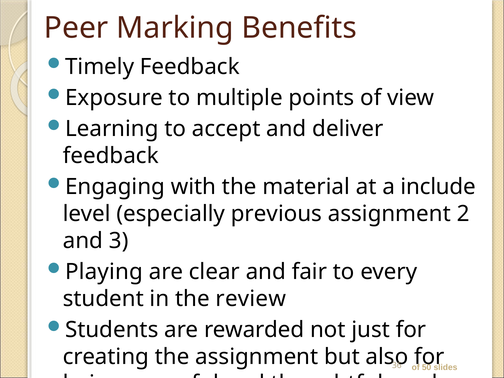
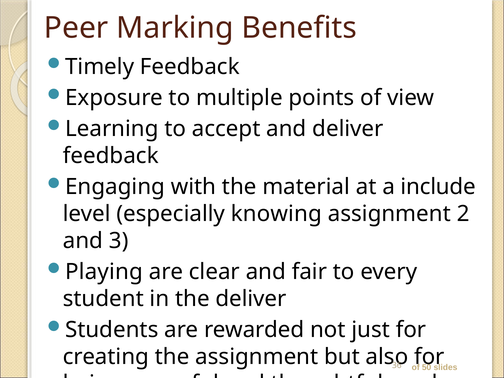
previous: previous -> knowing
the review: review -> deliver
